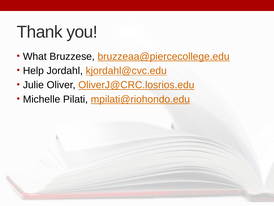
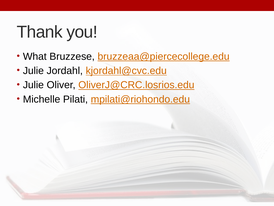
Help at (33, 71): Help -> Julie
